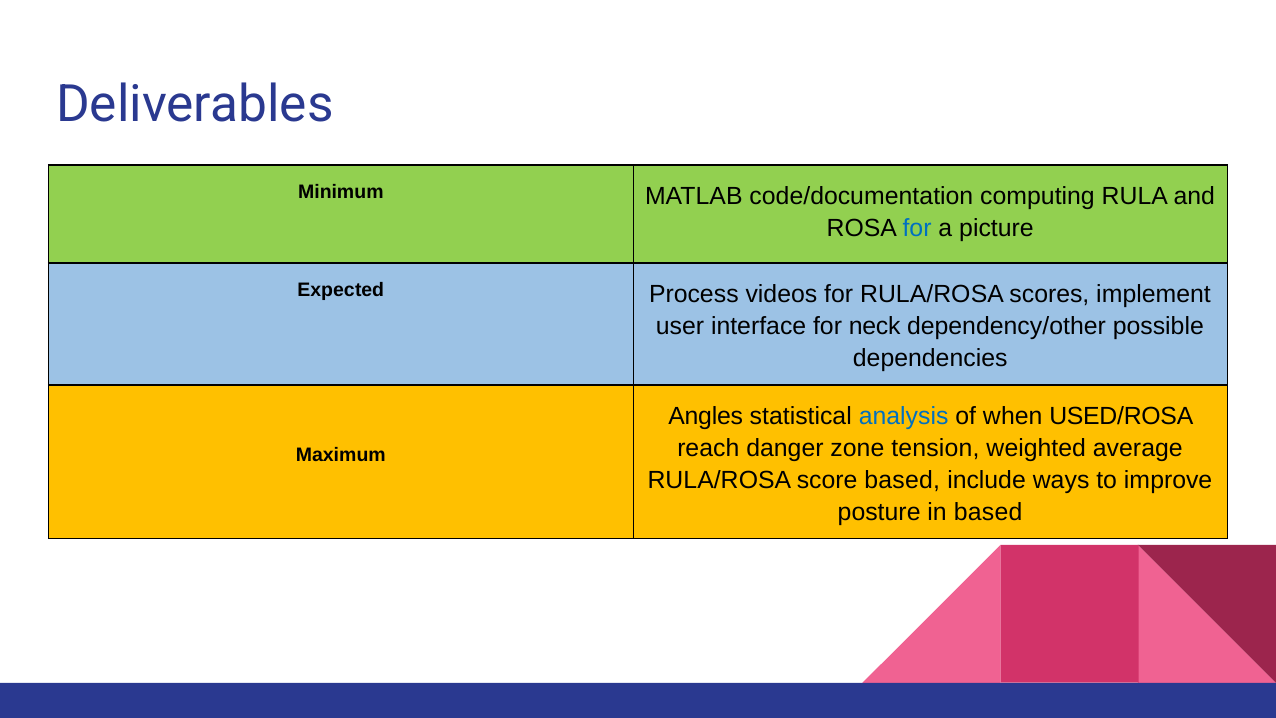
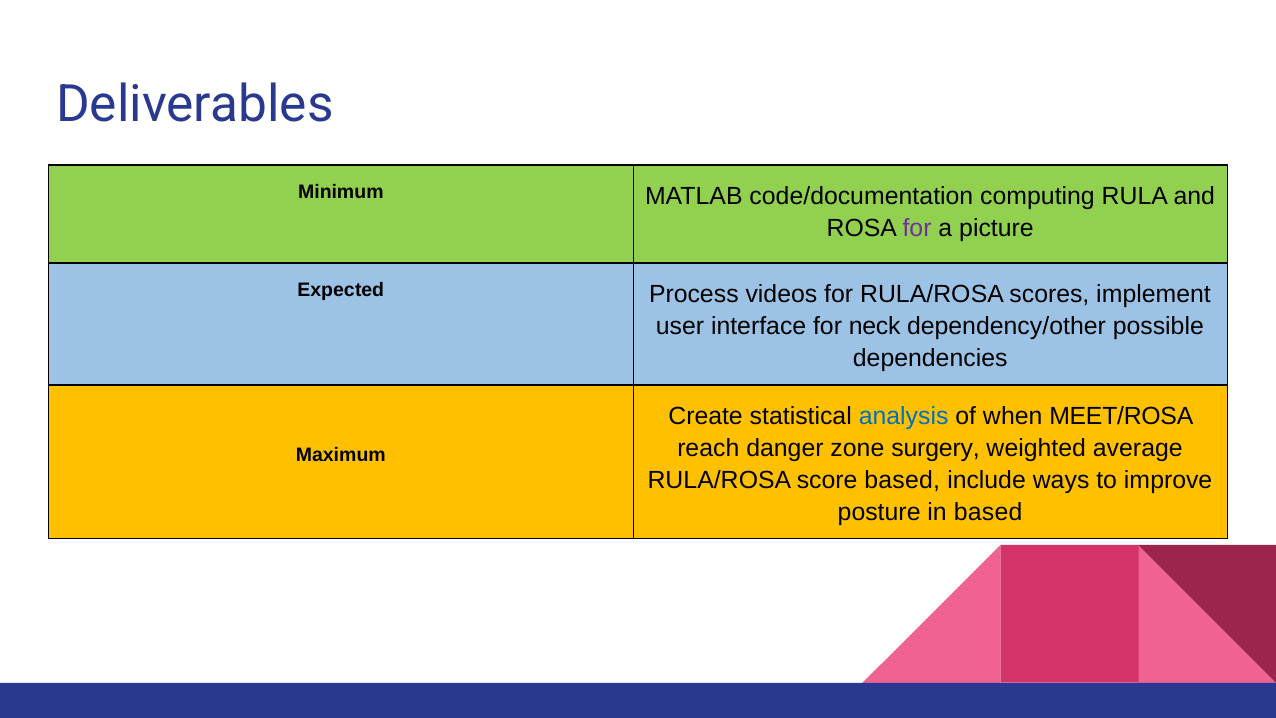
for at (917, 228) colour: blue -> purple
Angles: Angles -> Create
USED/ROSA: USED/ROSA -> MEET/ROSA
tension: tension -> surgery
